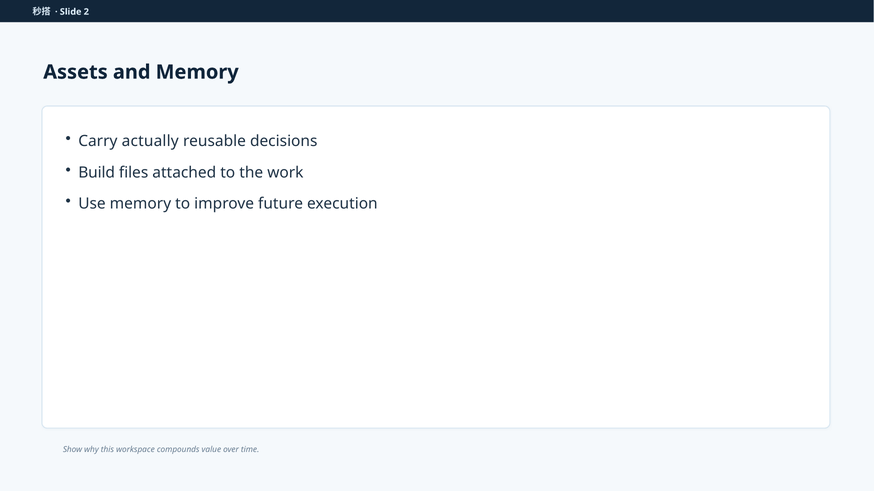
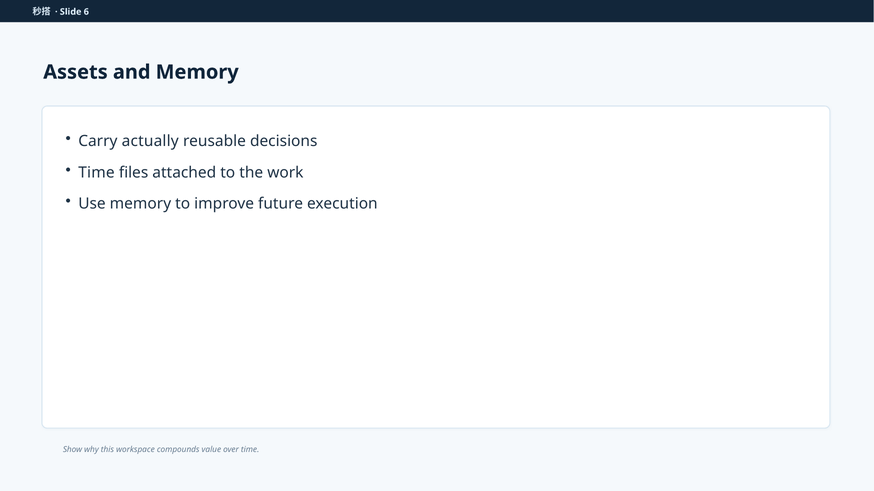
2: 2 -> 6
Build at (97, 173): Build -> Time
